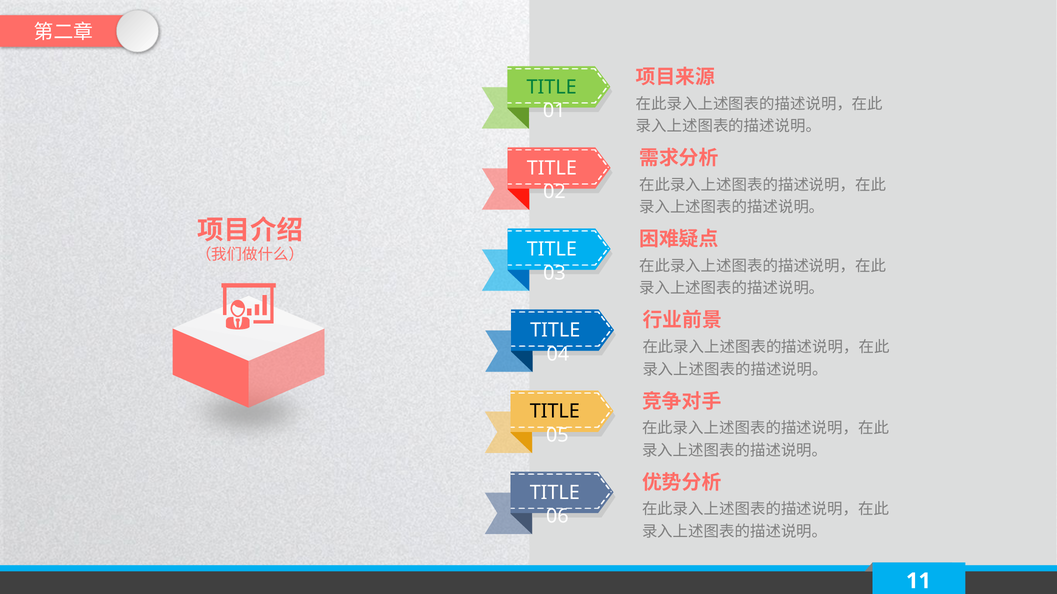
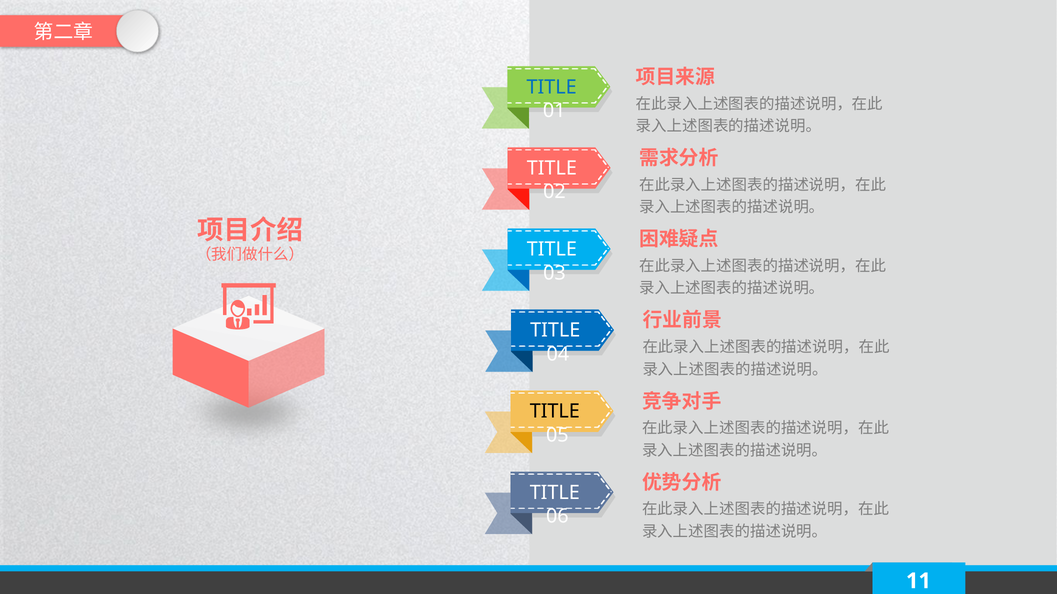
TITLE at (552, 87) colour: green -> blue
